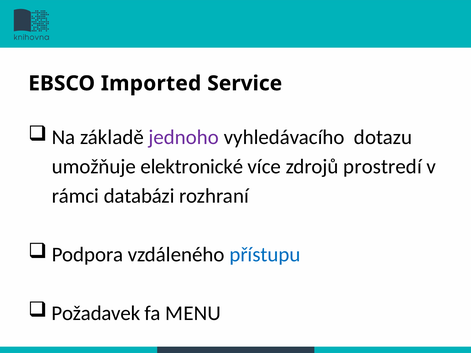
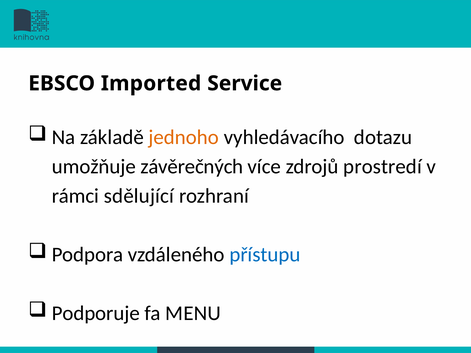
jednoho colour: purple -> orange
elektronické: elektronické -> závěrečných
databázi: databázi -> sdělující
Požadavek: Požadavek -> Podporuje
